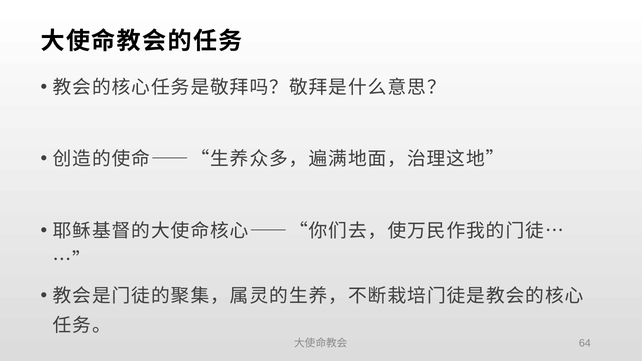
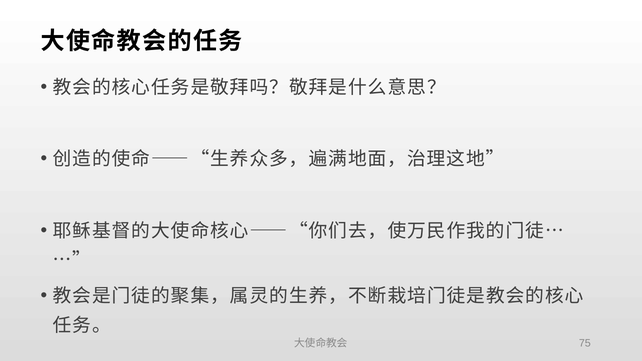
64: 64 -> 75
